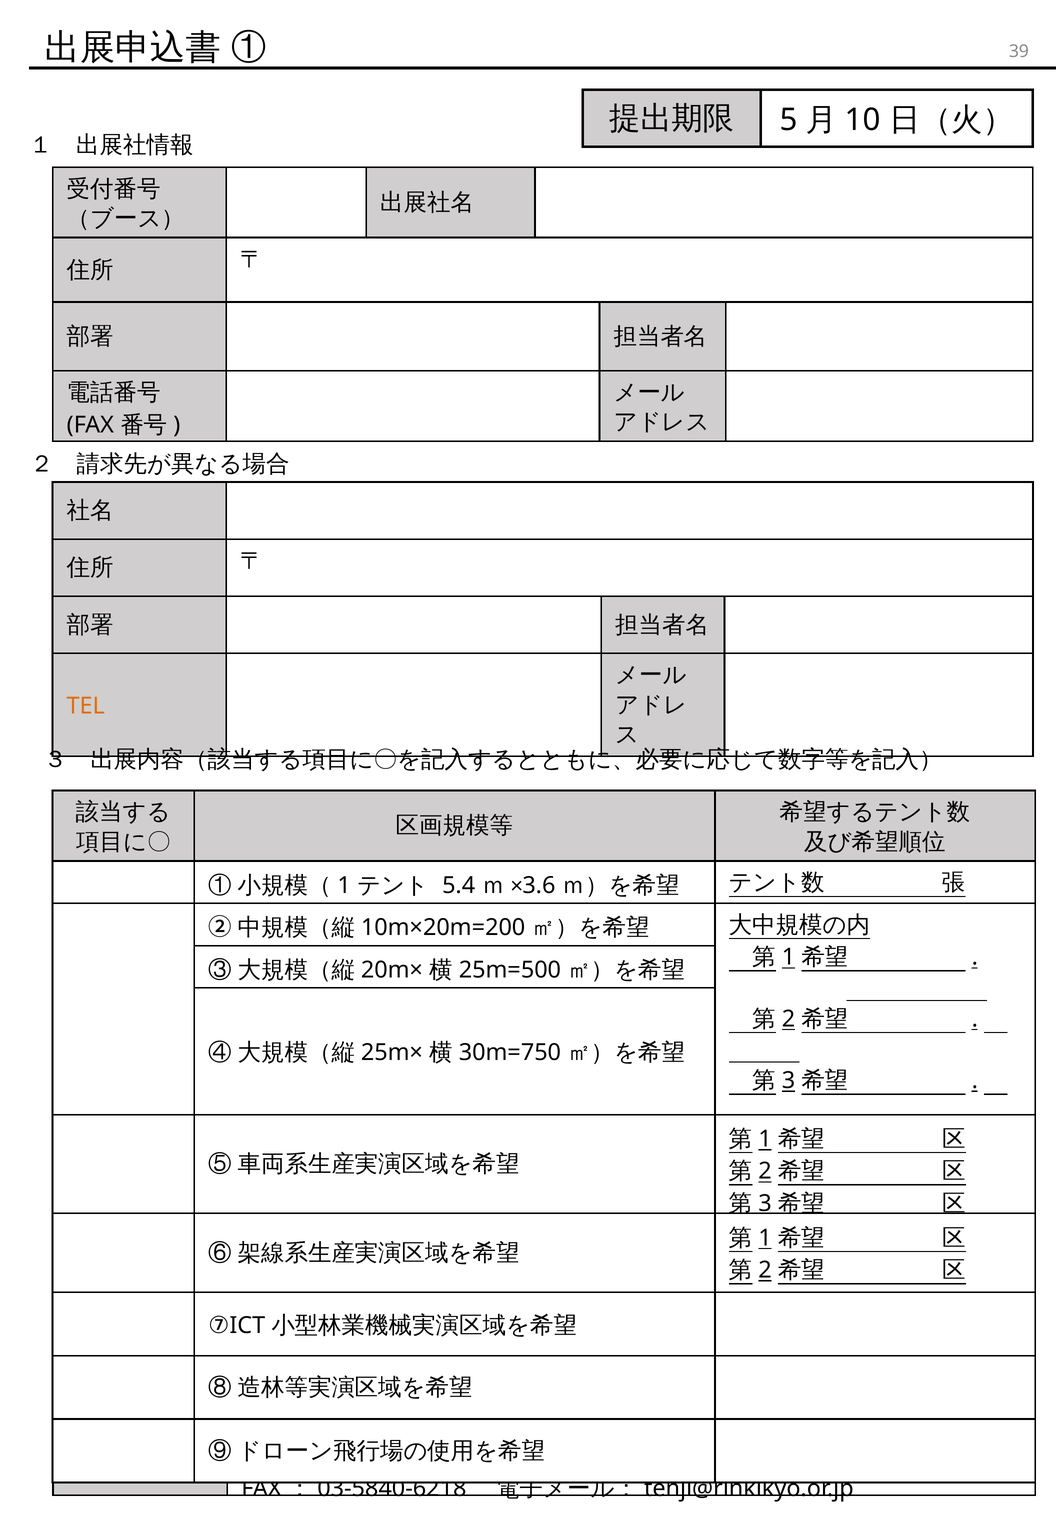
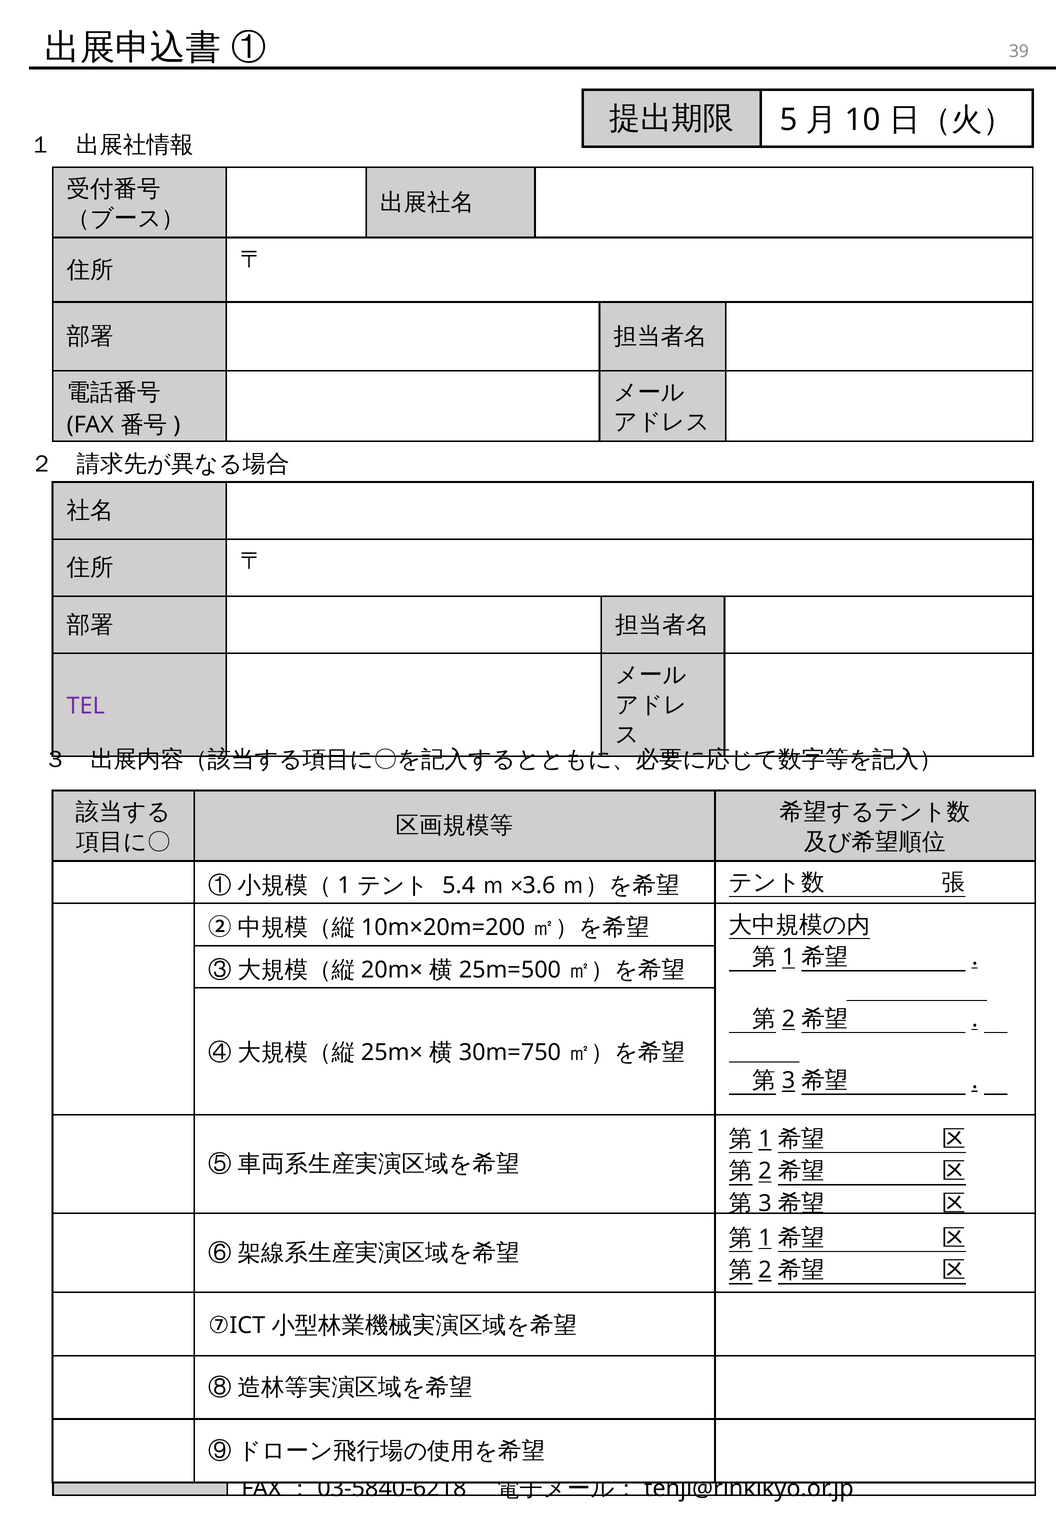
TEL colour: orange -> purple
